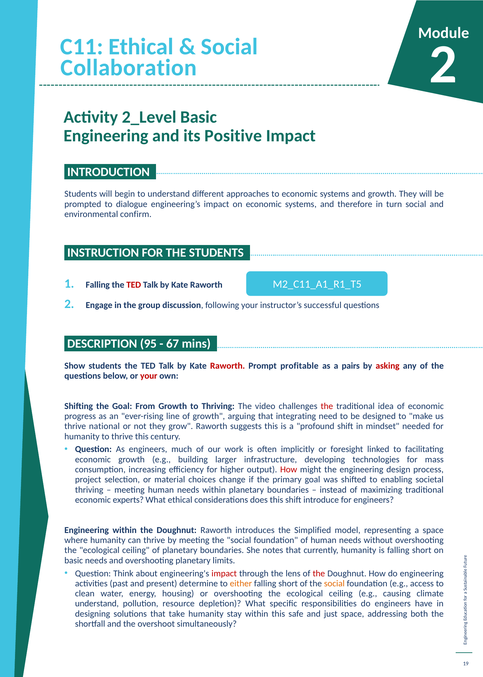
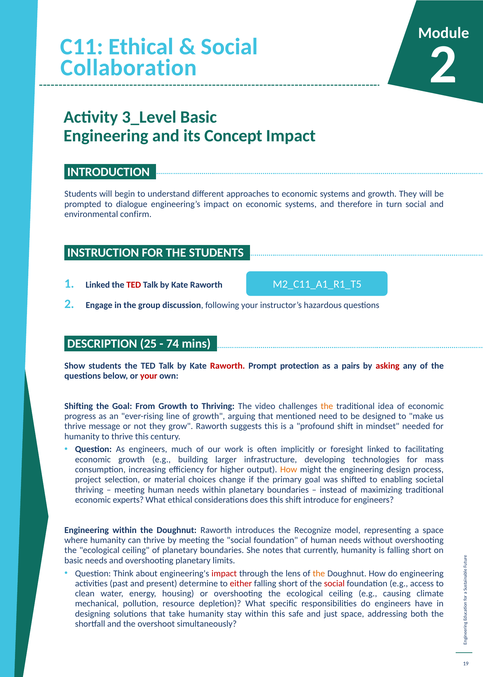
2_Level: 2_Level -> 3_Level
Positive: Positive -> Concept
Falling at (98, 285): Falling -> Linked
successful: successful -> hazardous
95: 95 -> 25
67: 67 -> 74
profitable: profitable -> protection
the at (327, 406) colour: red -> orange
integrating: integrating -> mentioned
national: national -> message
How at (289, 470) colour: red -> orange
Simplified: Simplified -> Recognize
the at (319, 574) colour: red -> orange
either colour: orange -> red
social at (334, 584) colour: orange -> red
understand at (97, 604): understand -> mechanical
